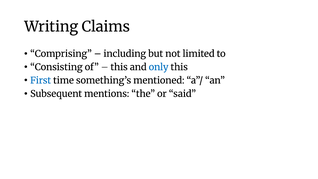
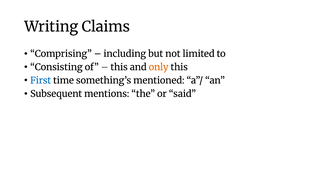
only colour: blue -> orange
